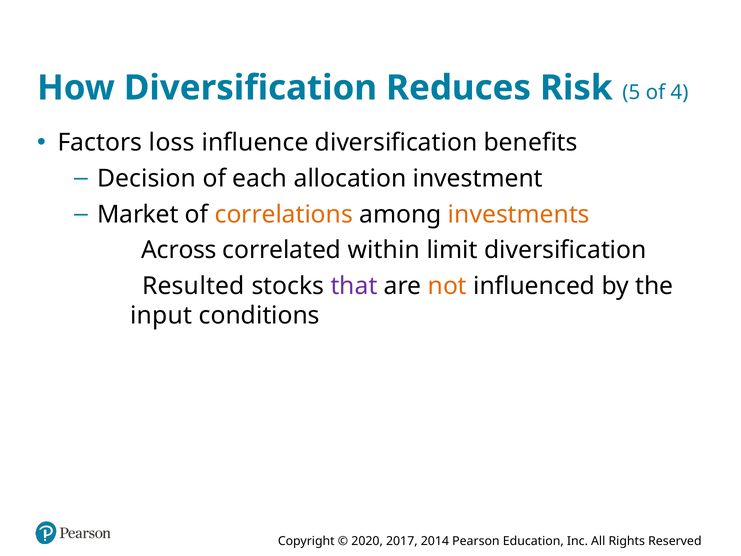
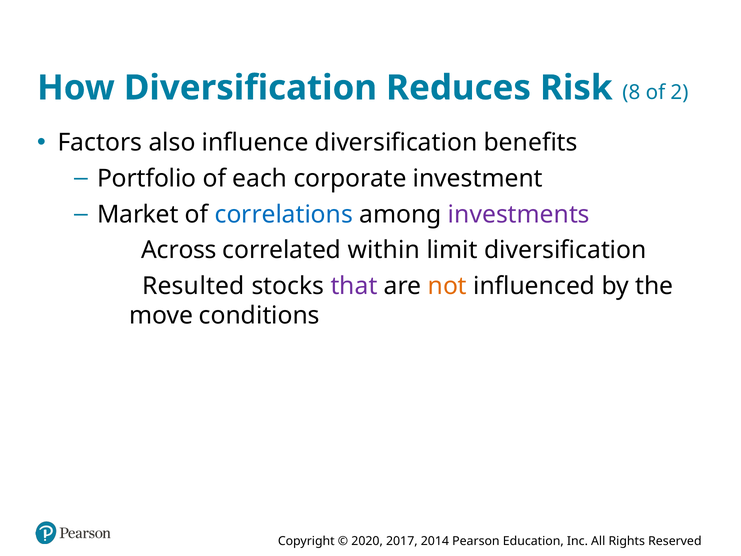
5: 5 -> 8
4: 4 -> 2
loss: loss -> also
Decision: Decision -> Portfolio
allocation: allocation -> corporate
correlations colour: orange -> blue
investments colour: orange -> purple
input: input -> move
